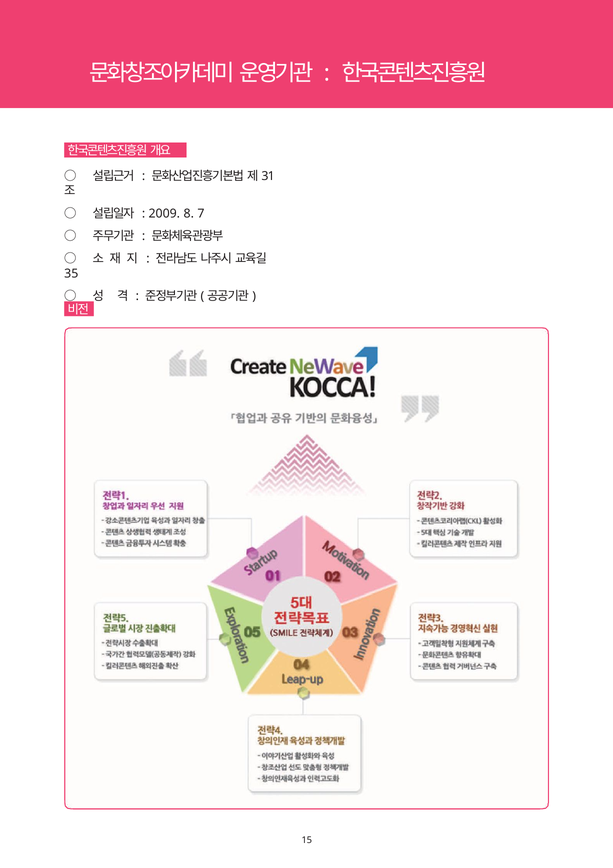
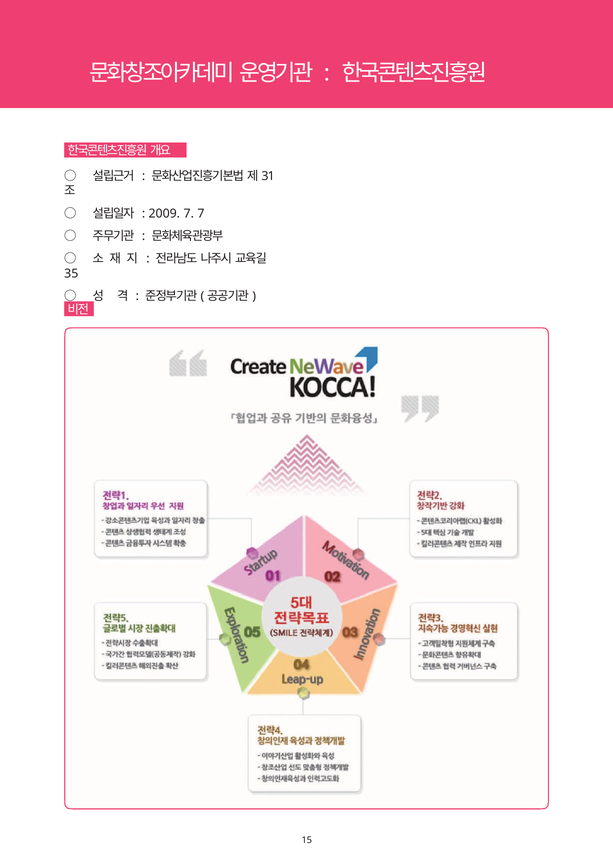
2009 8: 8 -> 7
